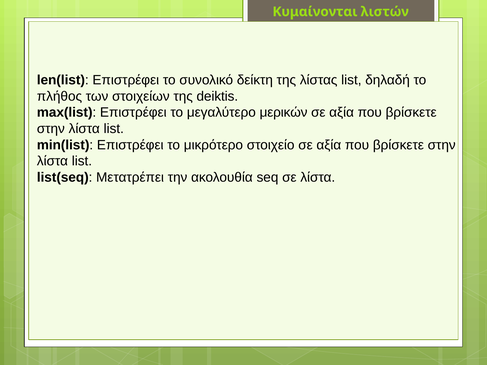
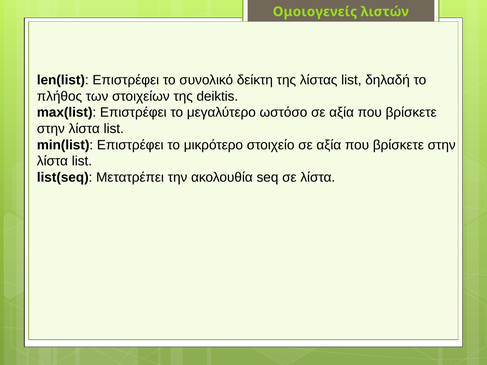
Κυμαίνονται: Κυμαίνονται -> Ομοιογενείς
μερικών: μερικών -> ωστόσο
